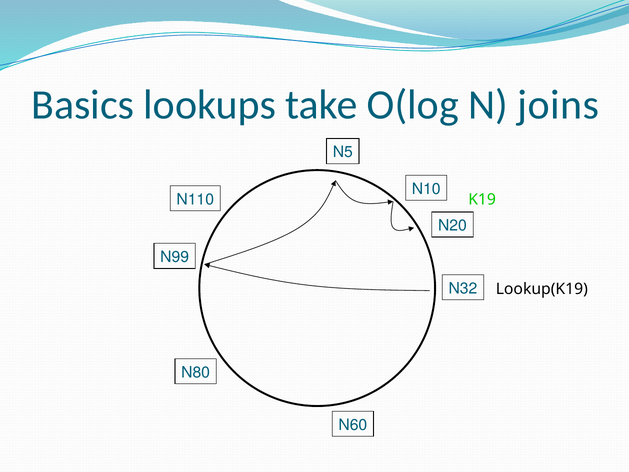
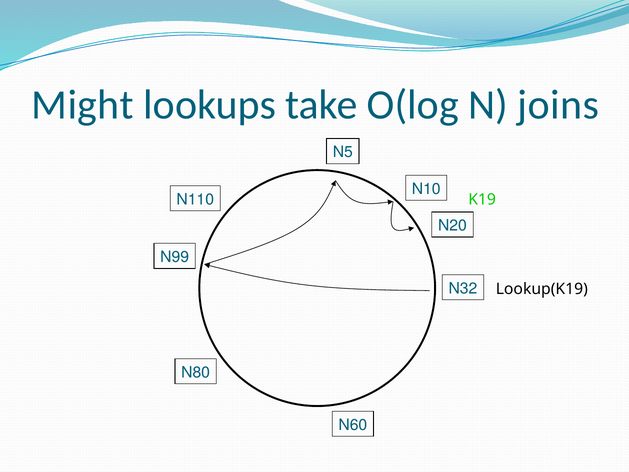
Basics: Basics -> Might
